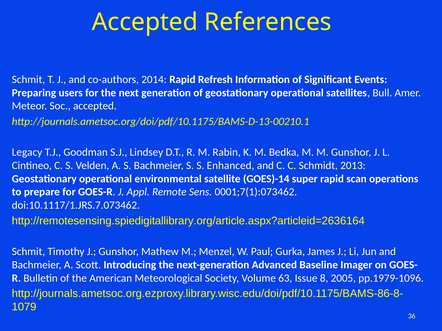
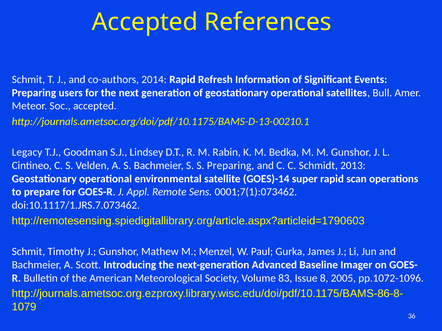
S Enhanced: Enhanced -> Preparing
http://remotesensing.spiedigitallibrary.org/article.aspx?articleid=2636164: http://remotesensing.spiedigitallibrary.org/article.aspx?articleid=2636164 -> http://remotesensing.spiedigitallibrary.org/article.aspx?articleid=1790603
63: 63 -> 83
pp.1979-1096: pp.1979-1096 -> pp.1072-1096
